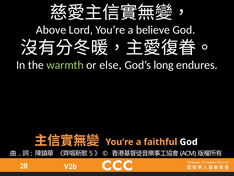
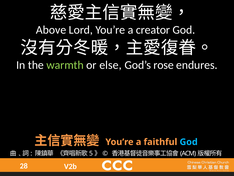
believe: believe -> creator
long: long -> rose
God at (189, 142) colour: white -> light blue
